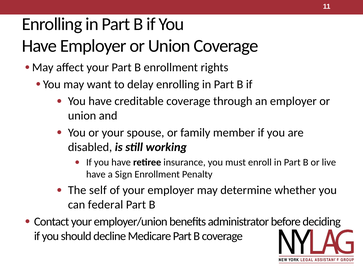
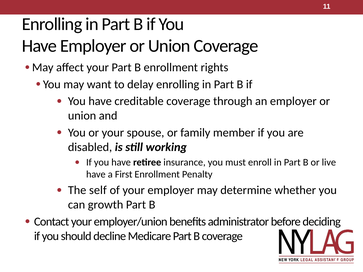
Sign: Sign -> First
federal: federal -> growth
